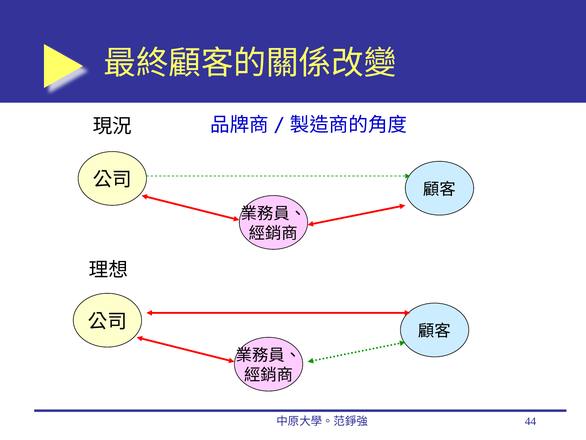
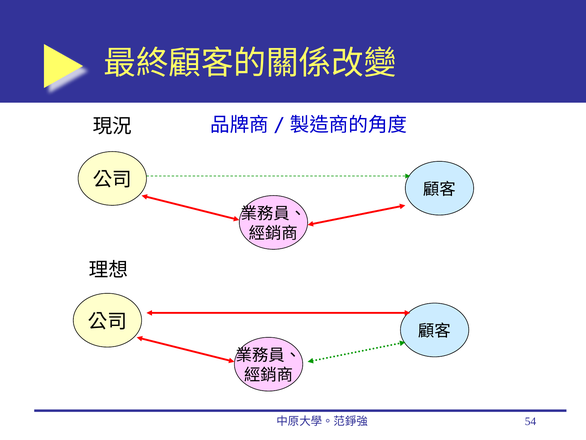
44: 44 -> 54
